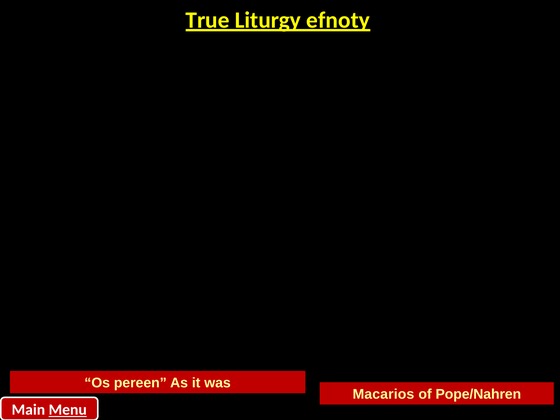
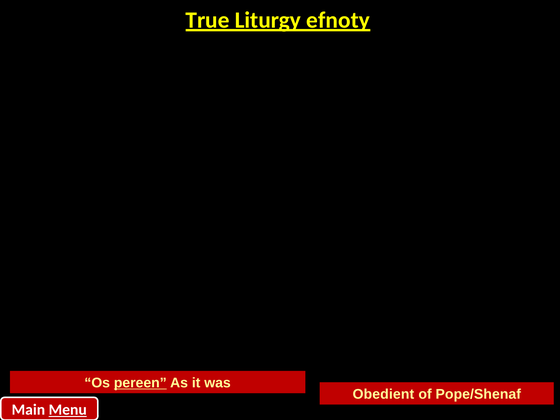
pereen underline: none -> present
Macarios: Macarios -> Obedient
Pope/Nahren: Pope/Nahren -> Pope/Shenaf
